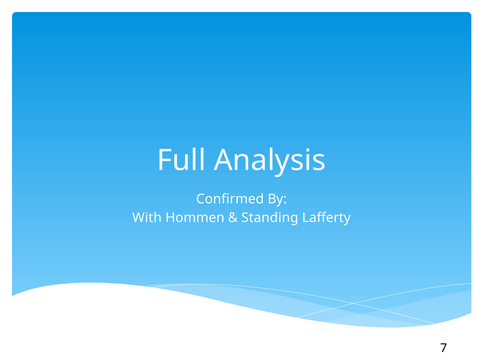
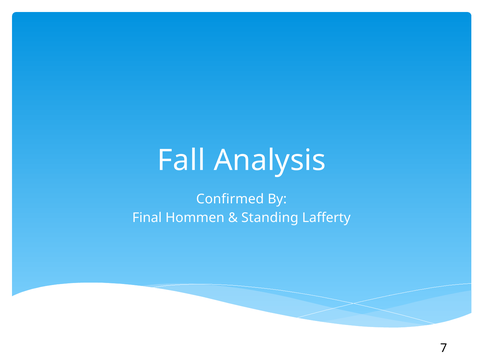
Full: Full -> Fall
With: With -> Final
